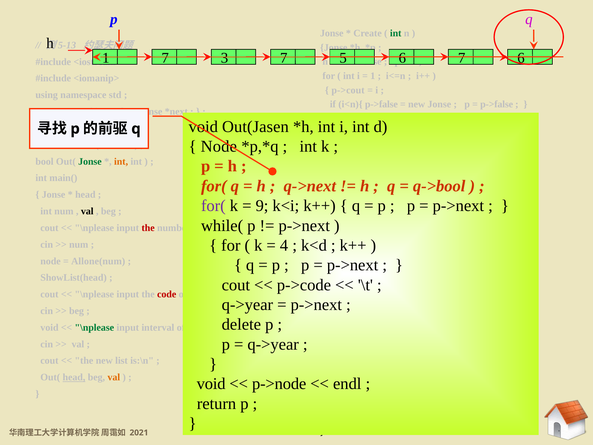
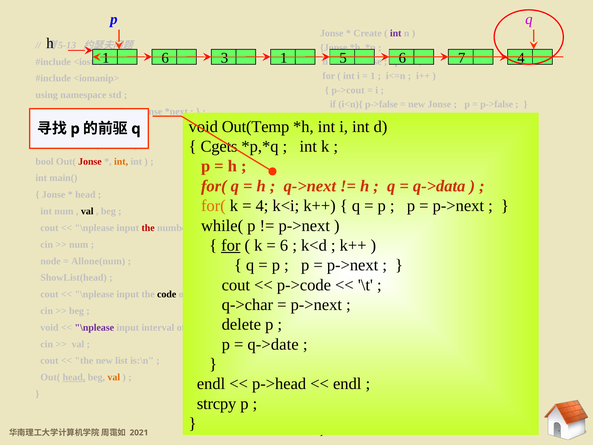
int at (396, 33) colour: green -> purple
7 at (165, 58): 7 -> 6
3 7: 7 -> 1
7 6: 6 -> 4
Out(Jasen: Out(Jasen -> Out(Temp
Node at (219, 146): Node -> Cgets
Jonse at (90, 161) colour: green -> red
q->bool: q->bool -> q->data
for( at (213, 206) colour: purple -> orange
9 at (262, 206): 9 -> 4
for at (231, 245) underline: none -> present
4 at (284, 245): 4 -> 6
code at (167, 294) colour: red -> black
q->year at (247, 305): q->year -> q->char
\nplease at (94, 327) colour: green -> purple
q->year at (273, 344): q->year -> q->date
void at (211, 384): void -> endl
p->node: p->node -> p->head
return at (217, 403): return -> strcpy
